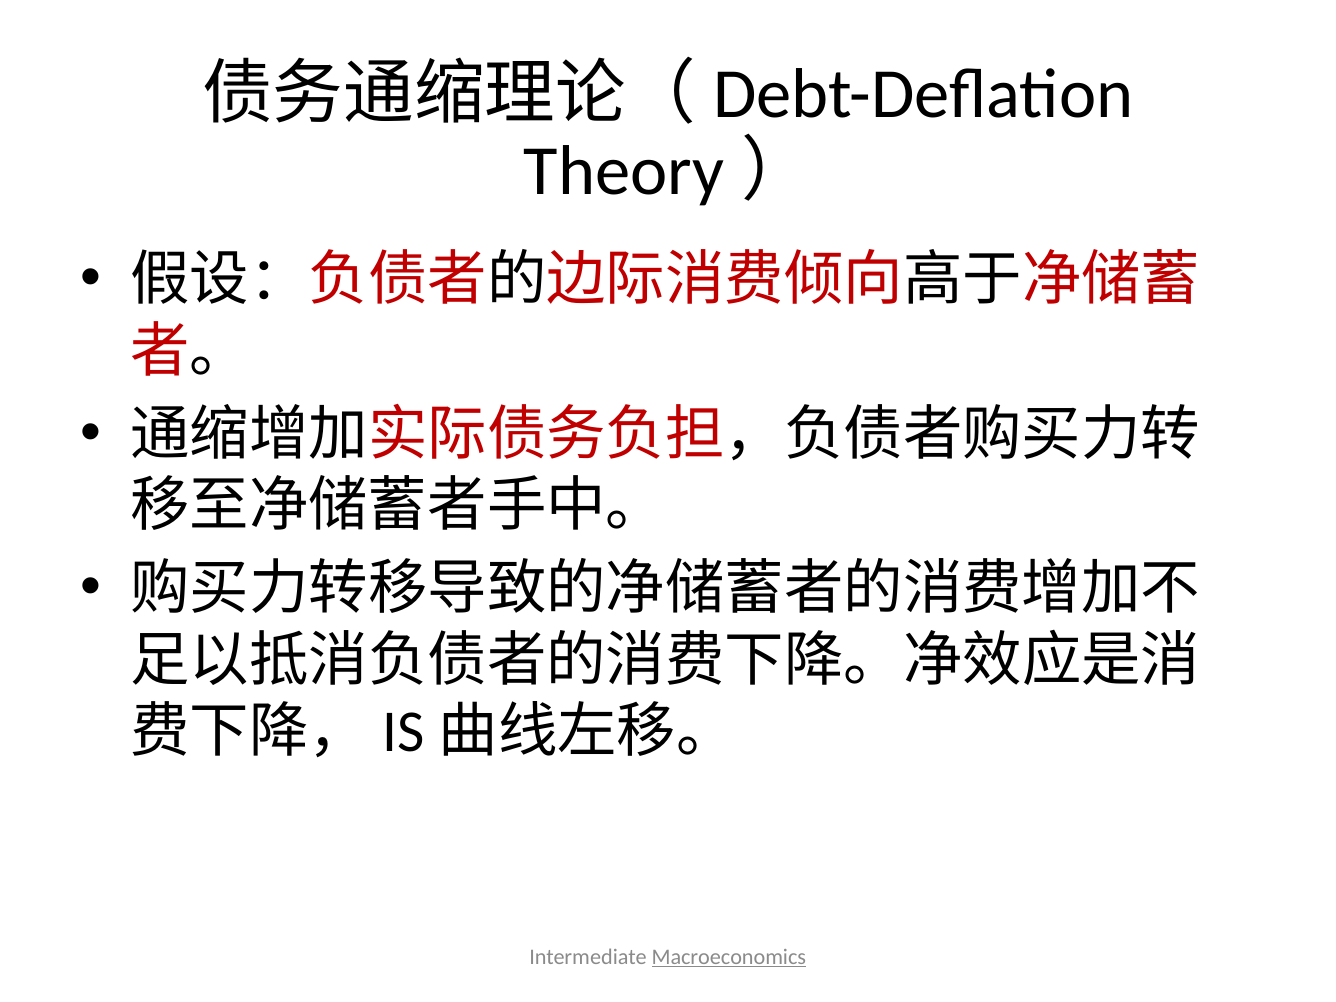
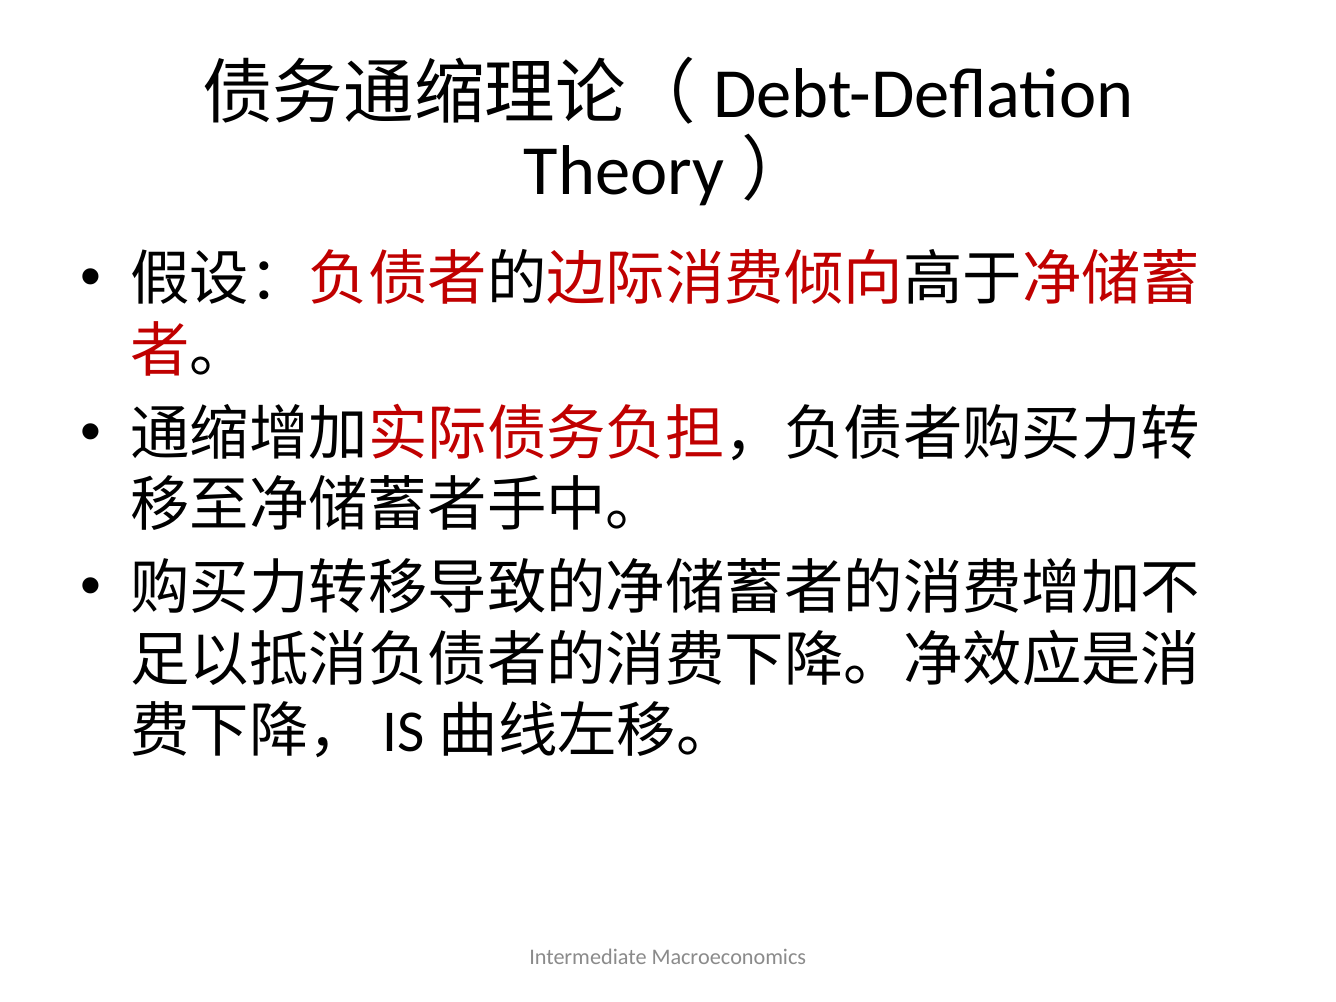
Macroeconomics underline: present -> none
